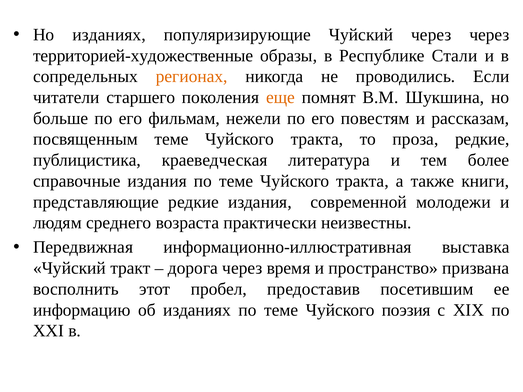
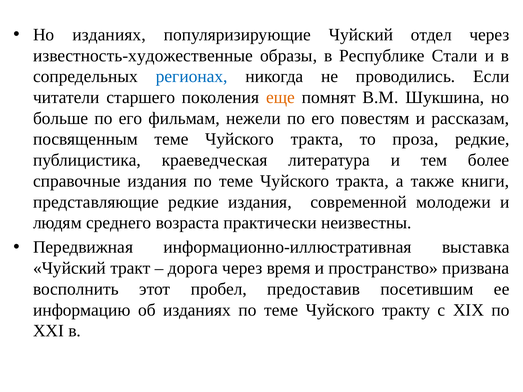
Чуйский через: через -> отдел
территорией-художественные: территорией-художественные -> известность-художественные
регионах colour: orange -> blue
поэзия: поэзия -> тракту
